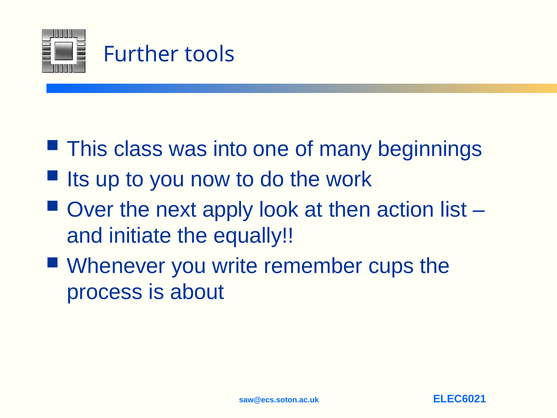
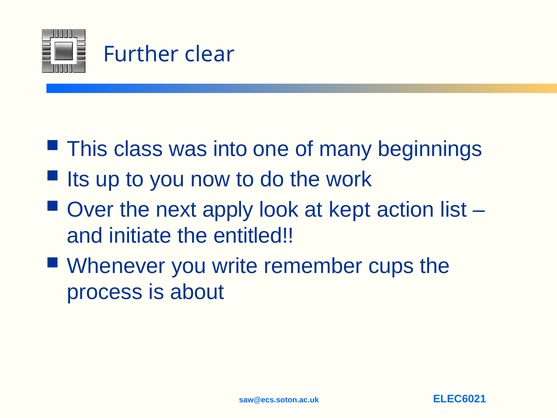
tools: tools -> clear
then: then -> kept
equally: equally -> entitled
